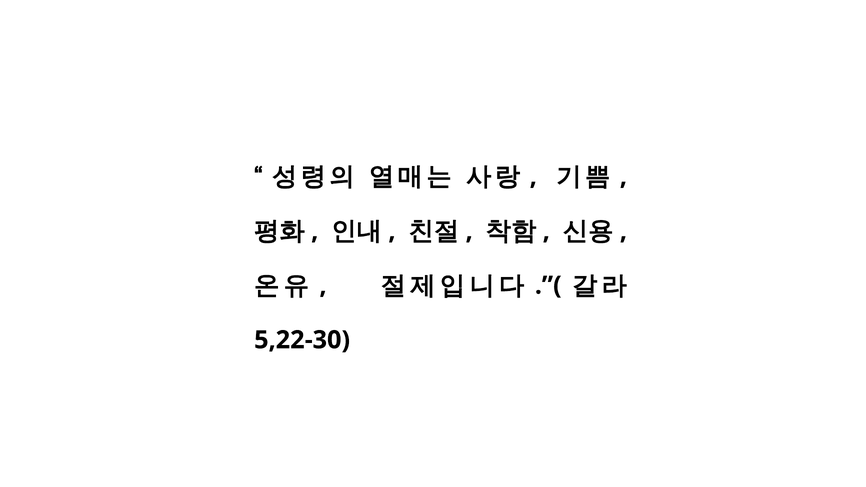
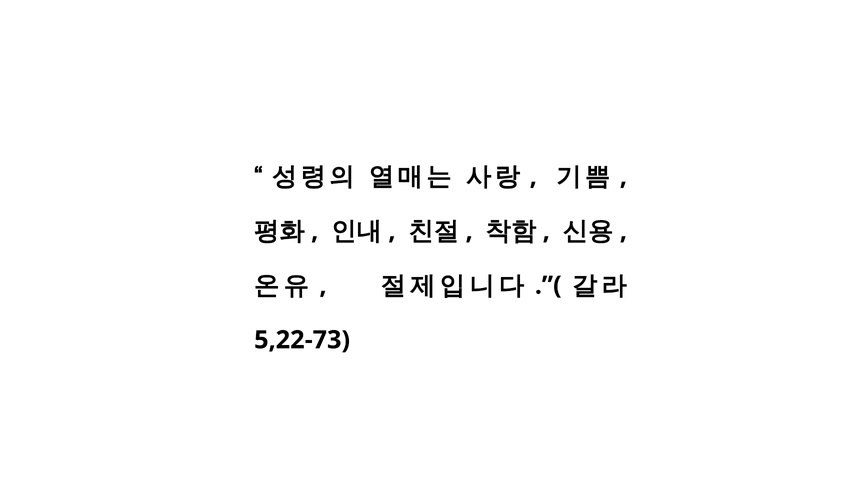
5,22-30: 5,22-30 -> 5,22-73
